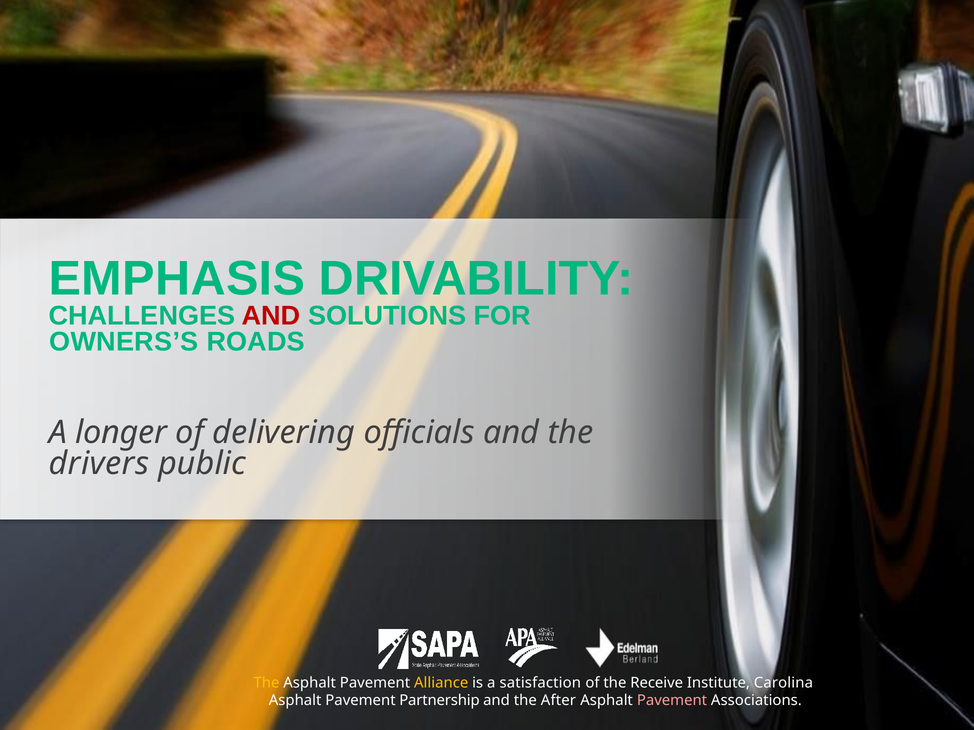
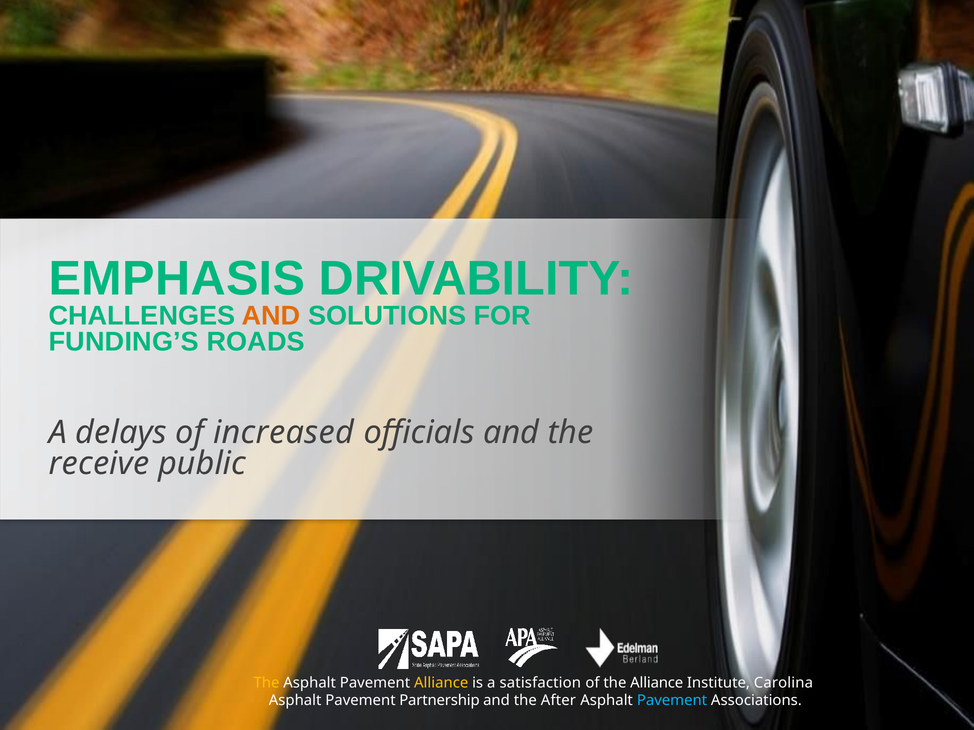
AND at (271, 316) colour: red -> orange
OWNERS’S: OWNERS’S -> FUNDING’S
longer: longer -> delays
delivering: delivering -> increased
drivers: drivers -> receive
the Receive: Receive -> Alliance
Pavement at (672, 701) colour: pink -> light blue
